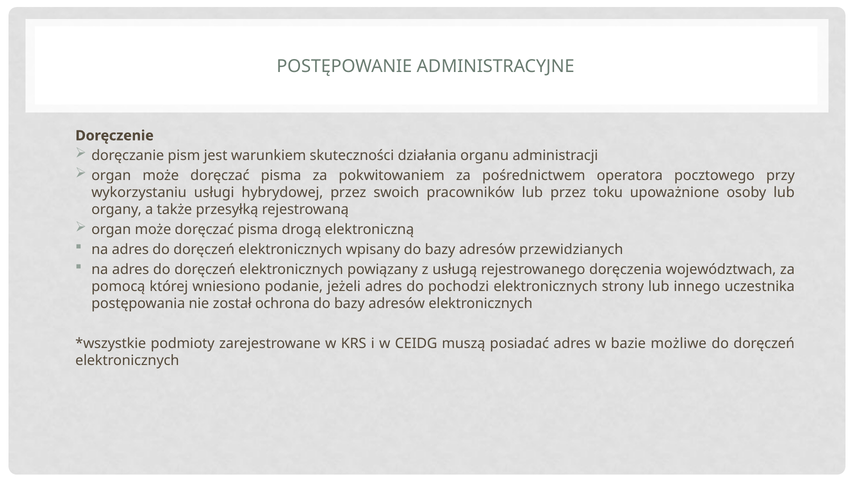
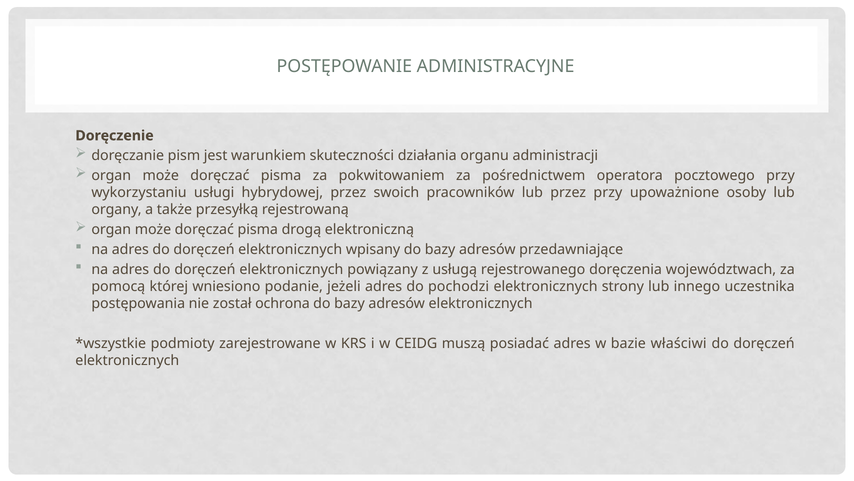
przez toku: toku -> przy
przewidzianych: przewidzianych -> przedawniające
możliwe: możliwe -> właściwi
